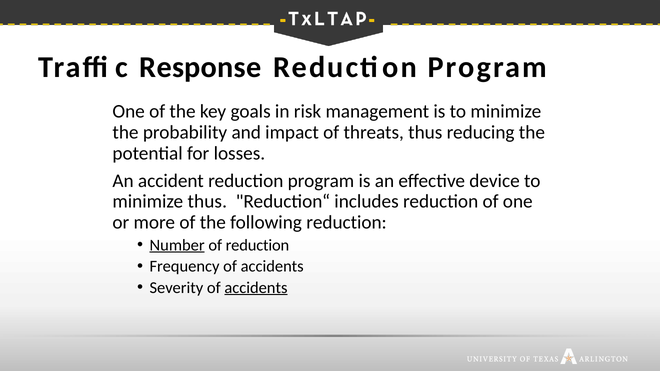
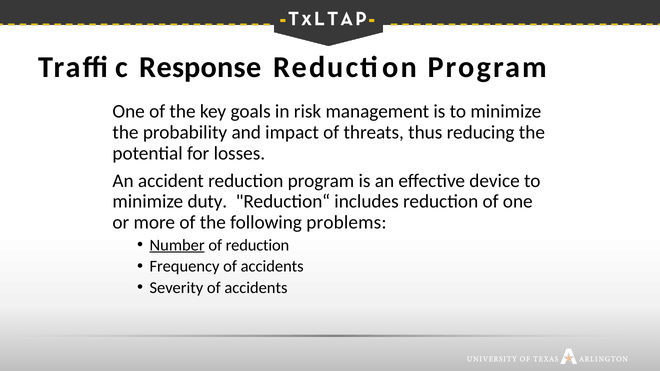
minimize thus: thus -> duty
following reduction: reduction -> problems
accidents at (256, 288) underline: present -> none
